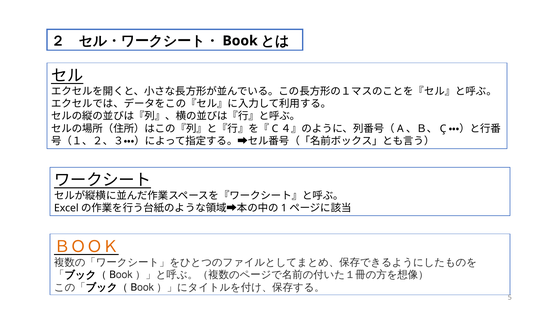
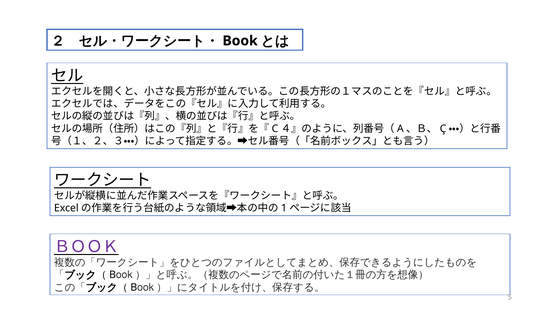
ＢＯＯＫ colour: orange -> purple
